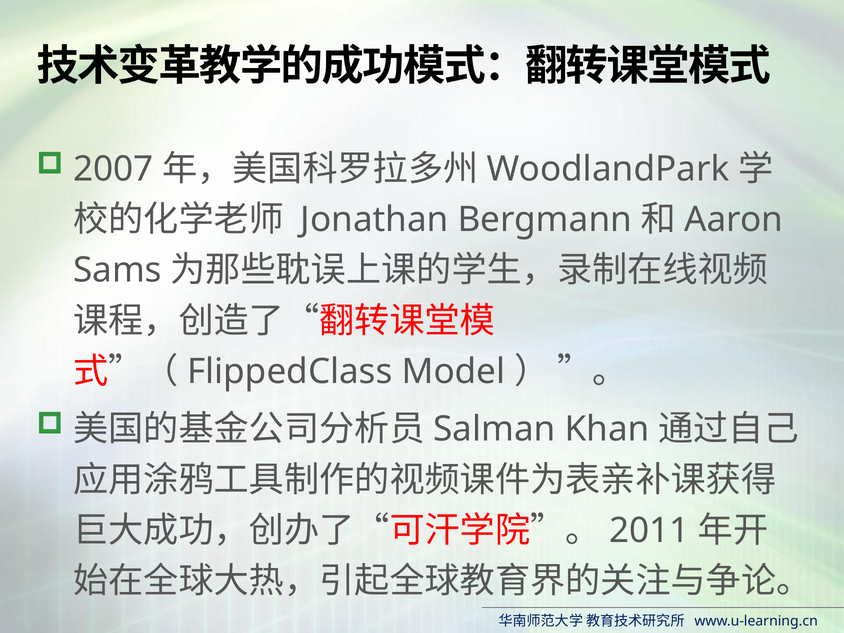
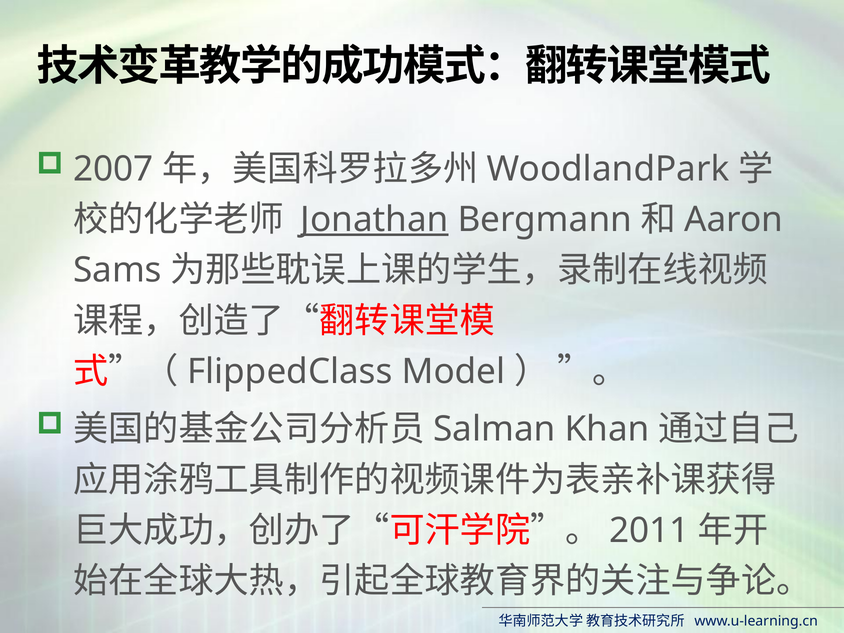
Jonathan underline: none -> present
